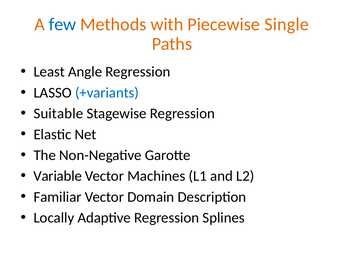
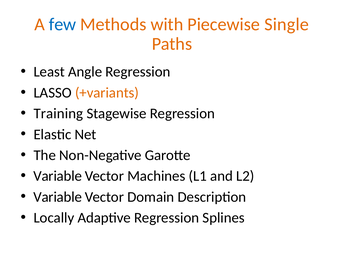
+variants colour: blue -> orange
Suitable: Suitable -> Training
Familiar at (58, 197): Familiar -> Variable
